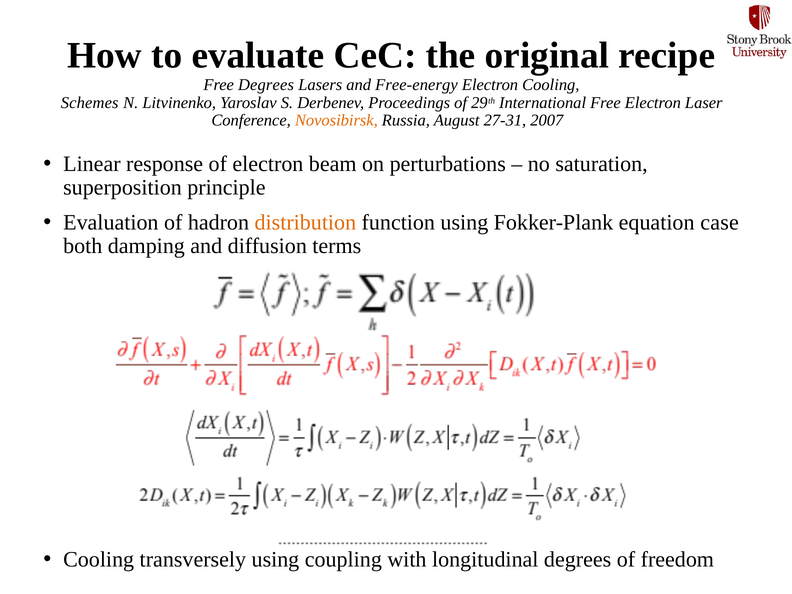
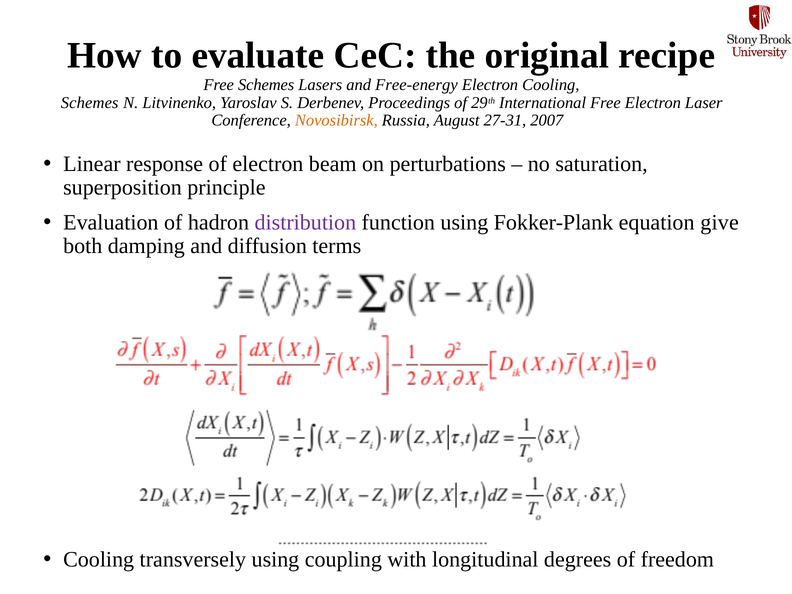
Free Degrees: Degrees -> Schemes
distribution colour: orange -> purple
case: case -> give
